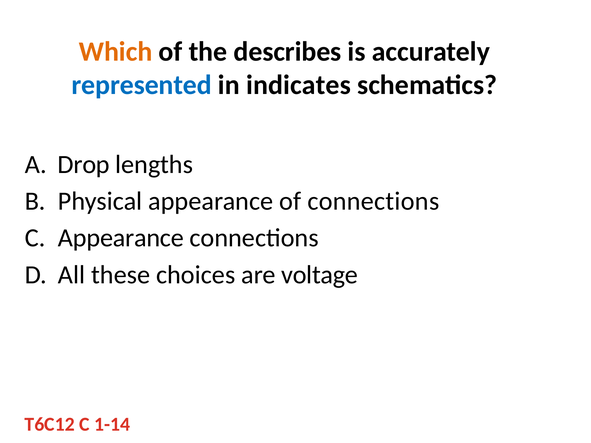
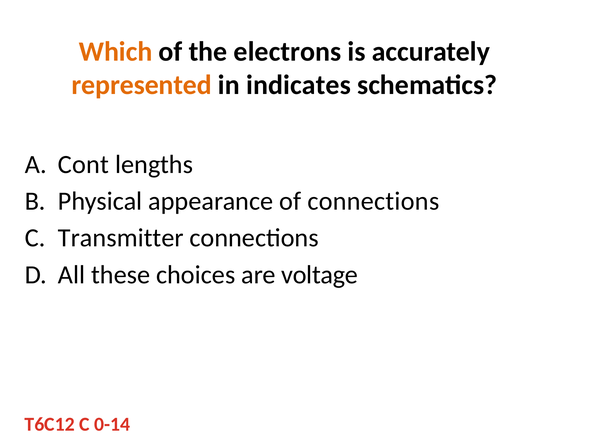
describes: describes -> electrons
represented colour: blue -> orange
Drop: Drop -> Cont
C Appearance: Appearance -> Transmitter
1-14: 1-14 -> 0-14
